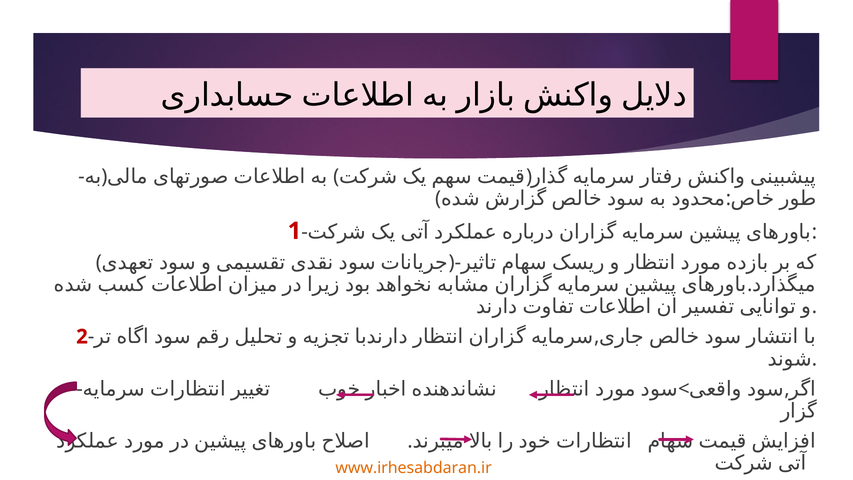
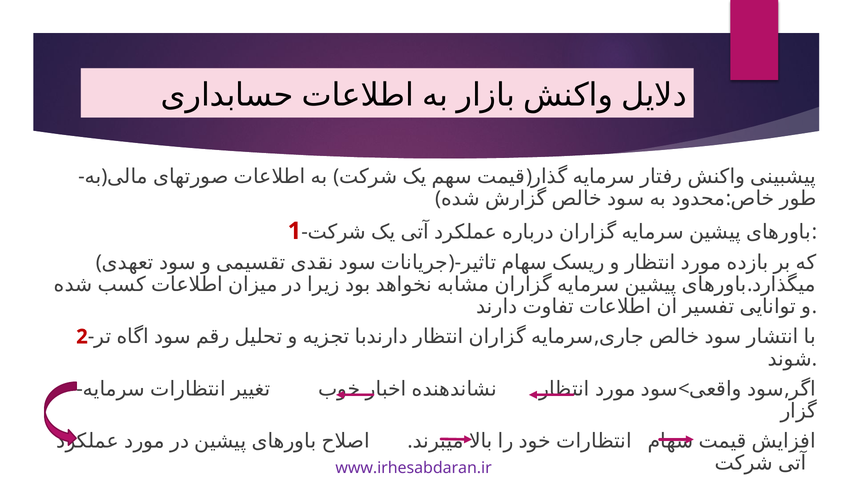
www.irhesabdaran.ir colour: orange -> purple
